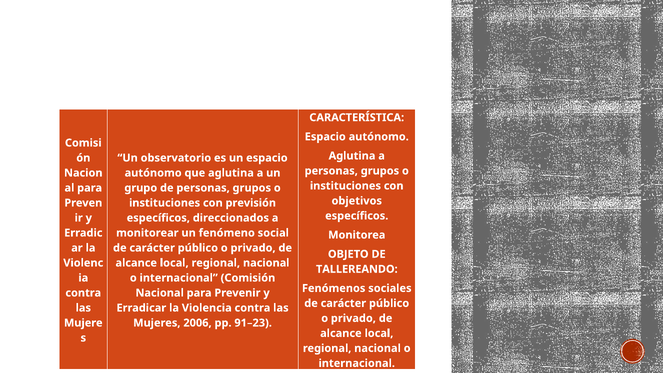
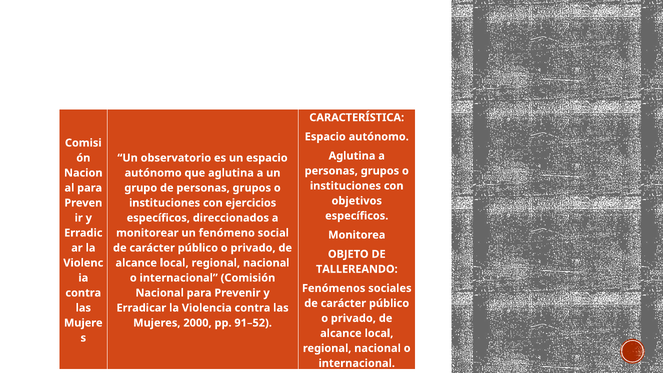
previsión: previsión -> ejercicios
2006: 2006 -> 2000
91–23: 91–23 -> 91–52
